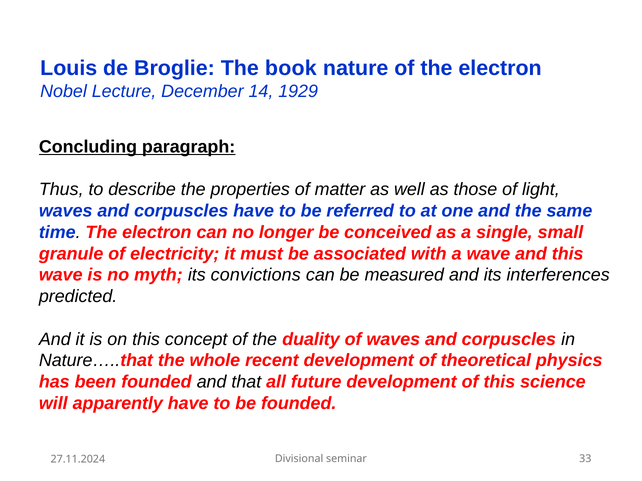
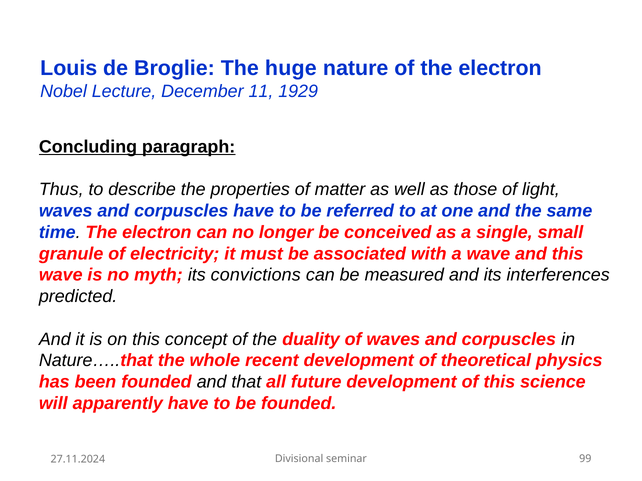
book: book -> huge
14: 14 -> 11
33: 33 -> 99
